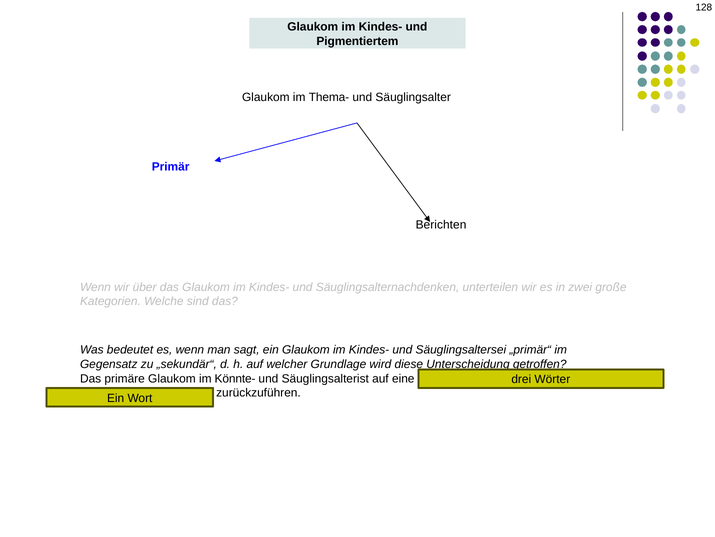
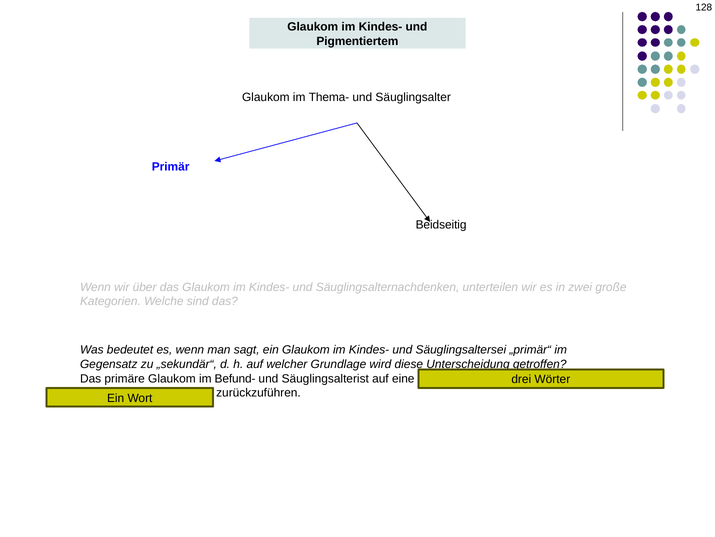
Berichten: Berichten -> Beidseitig
Könnte-: Könnte- -> Befund-
